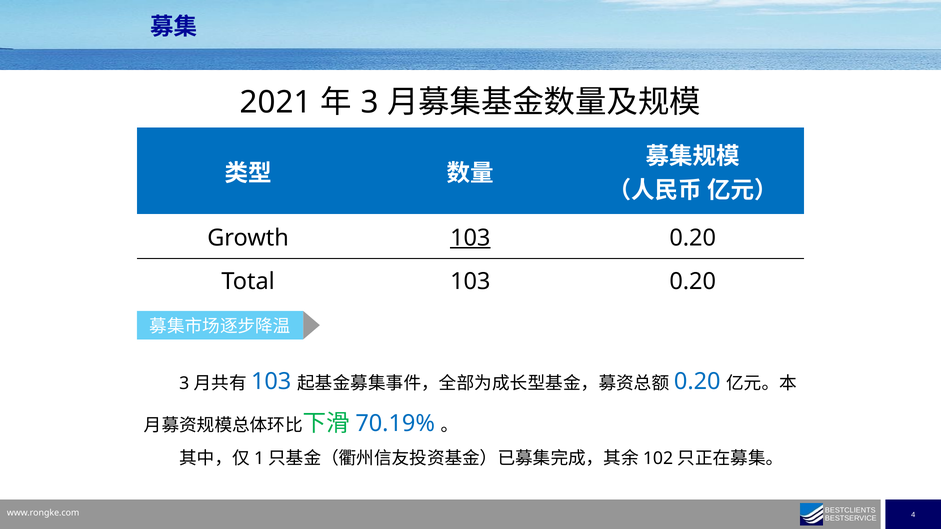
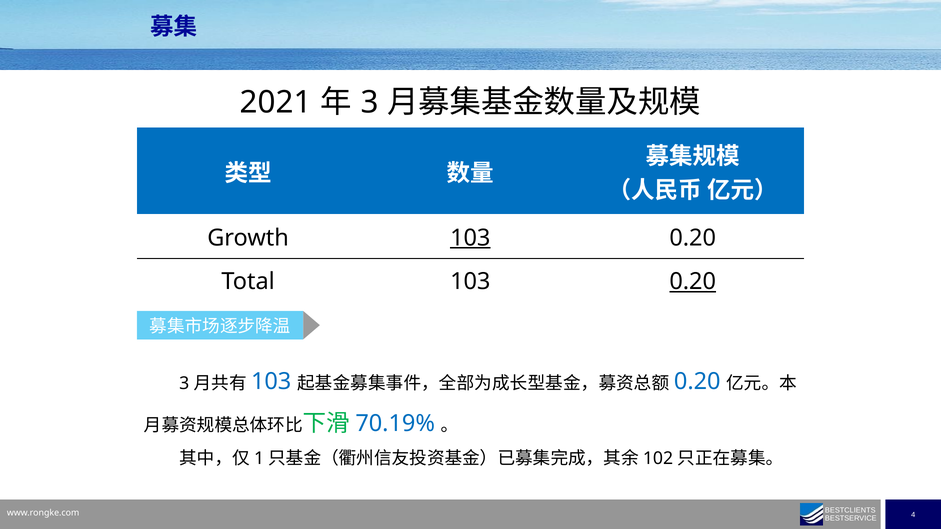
0.20 at (693, 282) underline: none -> present
